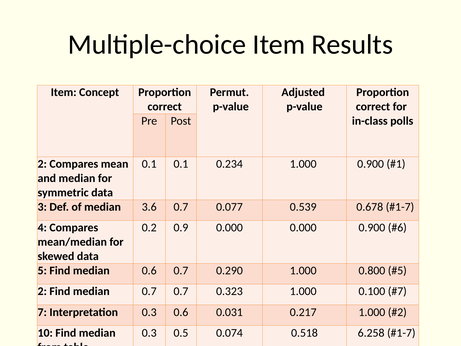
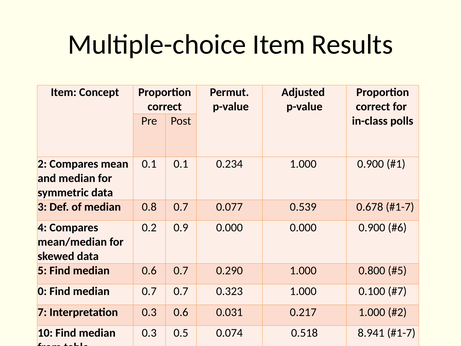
3.6: 3.6 -> 0.8
2 at (42, 291): 2 -> 0
6.258: 6.258 -> 8.941
